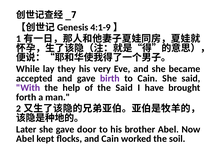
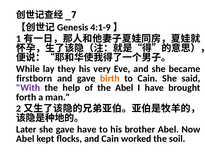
accepted: accepted -> firstborn
birth colour: purple -> orange
the Said: Said -> Abel
gave door: door -> have
